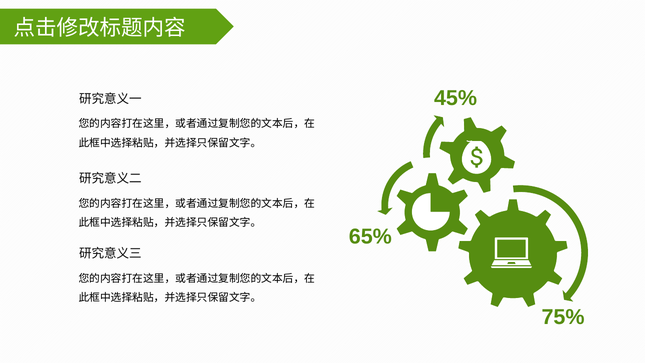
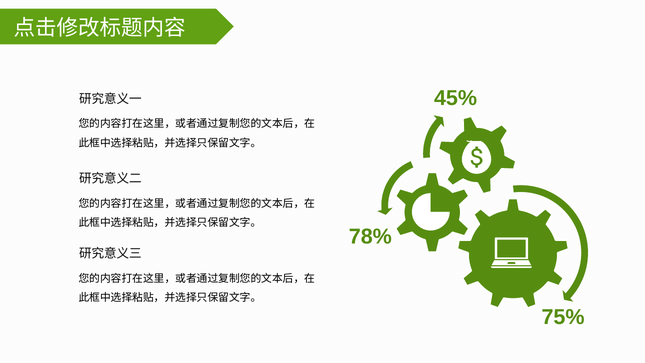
65%: 65% -> 78%
